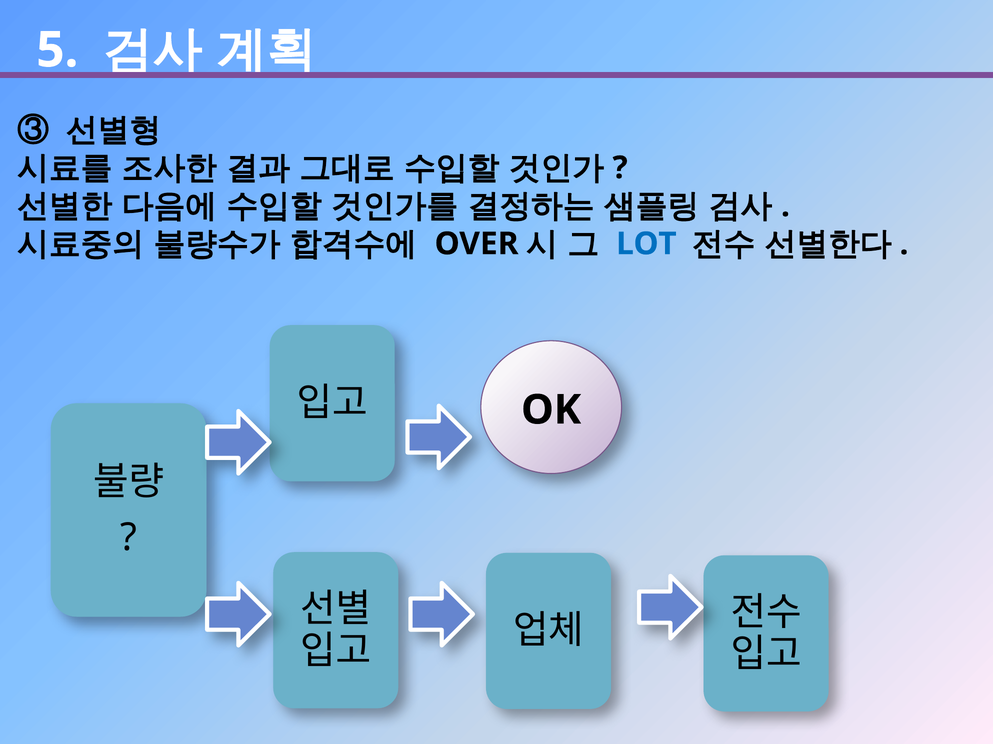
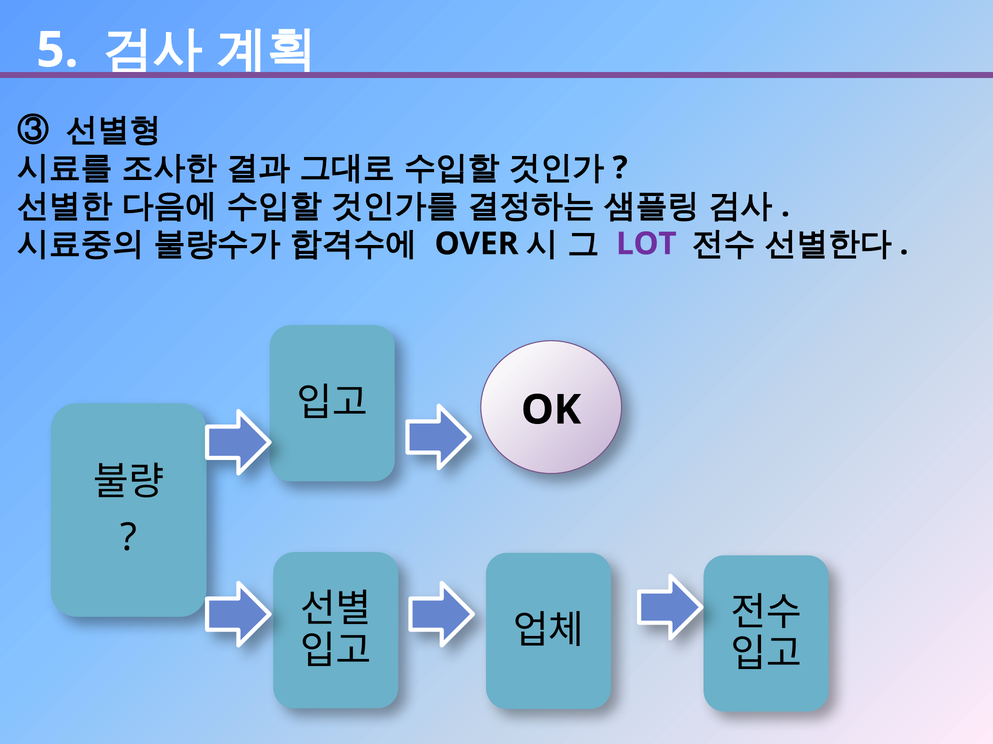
LOT colour: blue -> purple
